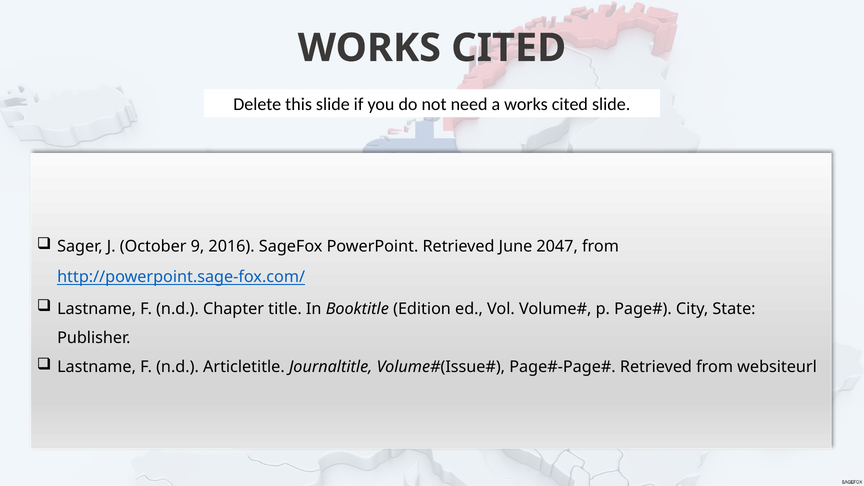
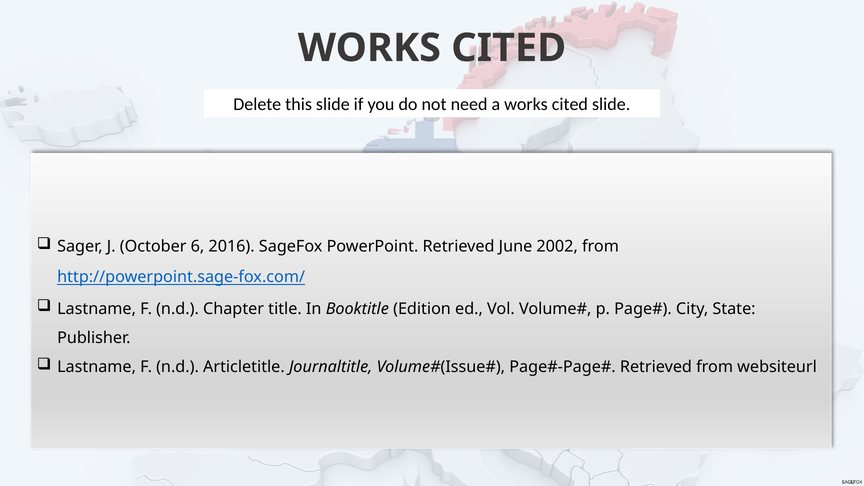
9: 9 -> 6
2047: 2047 -> 2002
